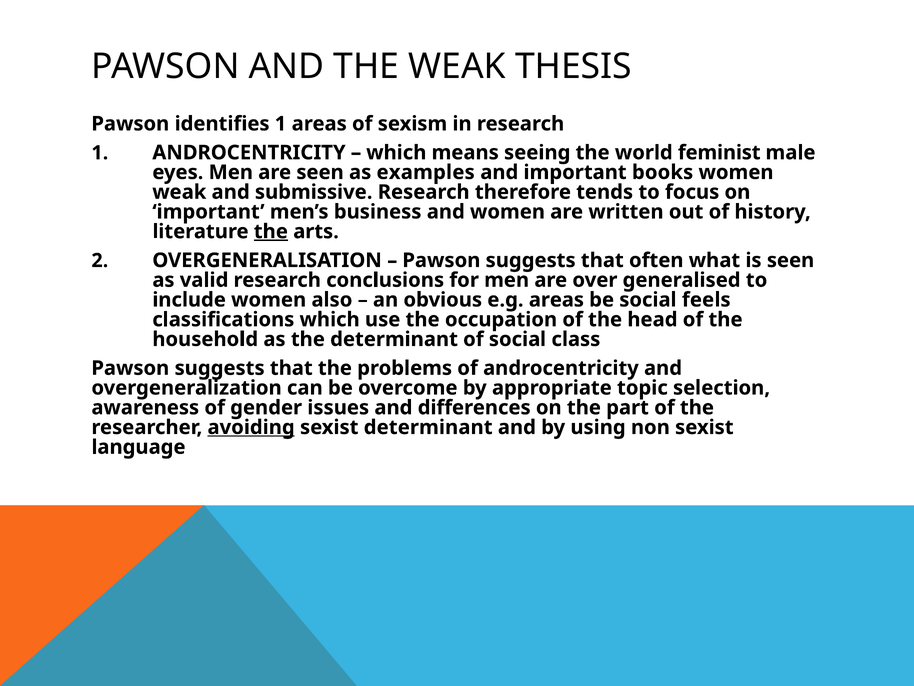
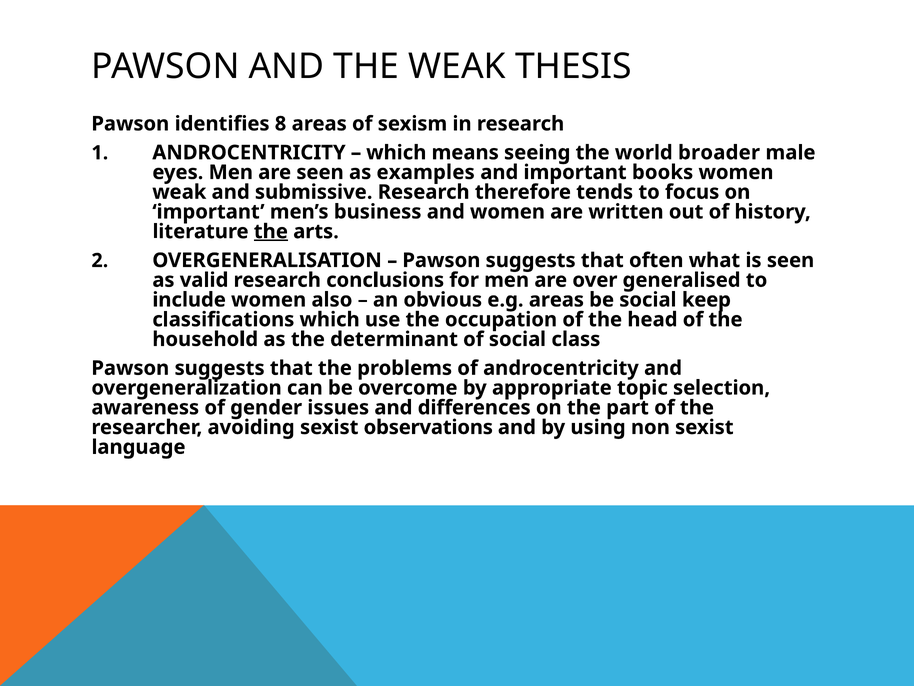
identifies 1: 1 -> 8
feminist: feminist -> broader
feels: feels -> keep
avoiding underline: present -> none
sexist determinant: determinant -> observations
